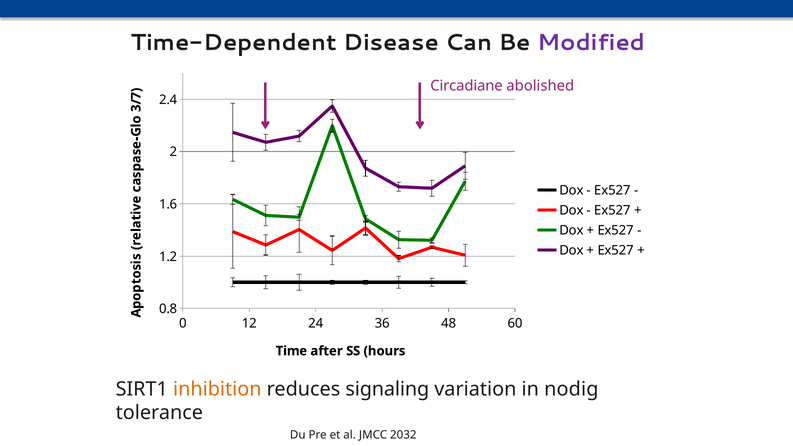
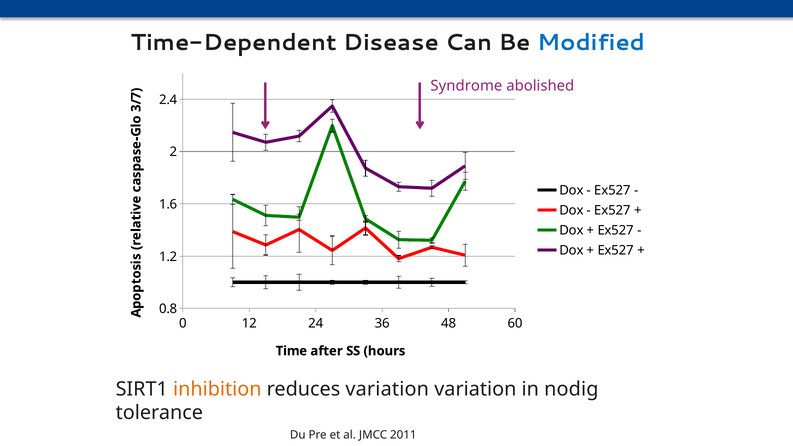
Modified colour: purple -> blue
Circadiane: Circadiane -> Syndrome
reduces signaling: signaling -> variation
2032: 2032 -> 2011
